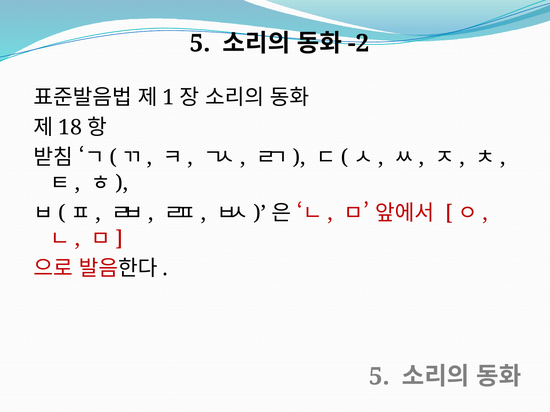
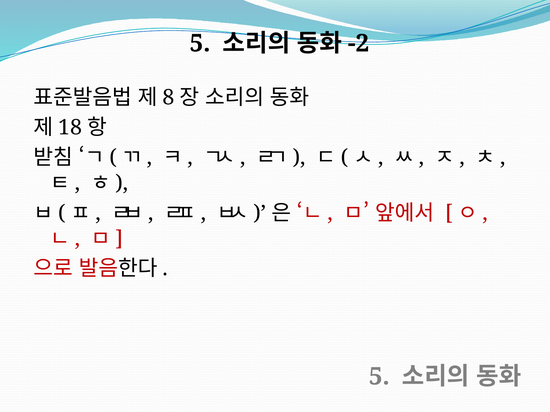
1: 1 -> 8
